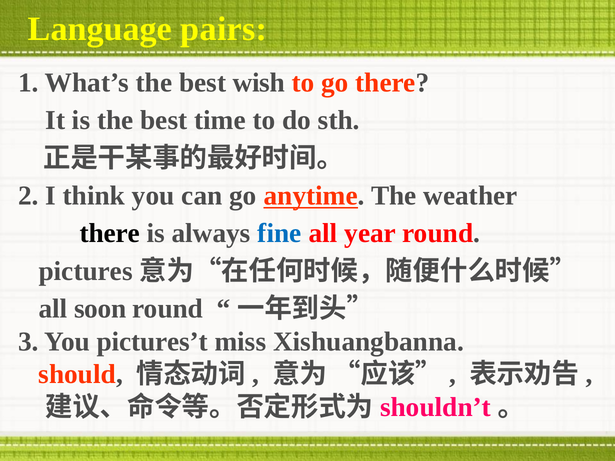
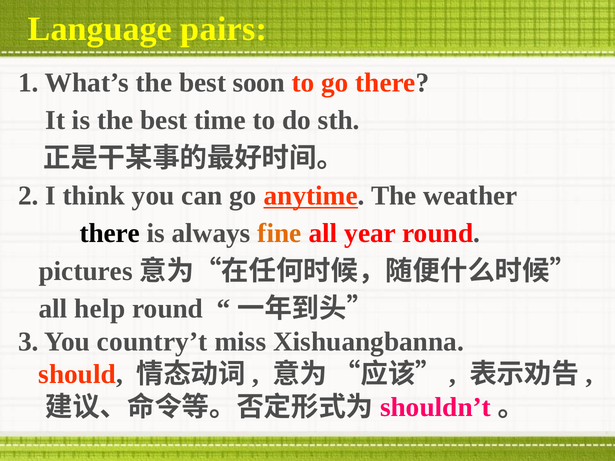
wish: wish -> soon
fine colour: blue -> orange
soon: soon -> help
pictures’t: pictures’t -> country’t
